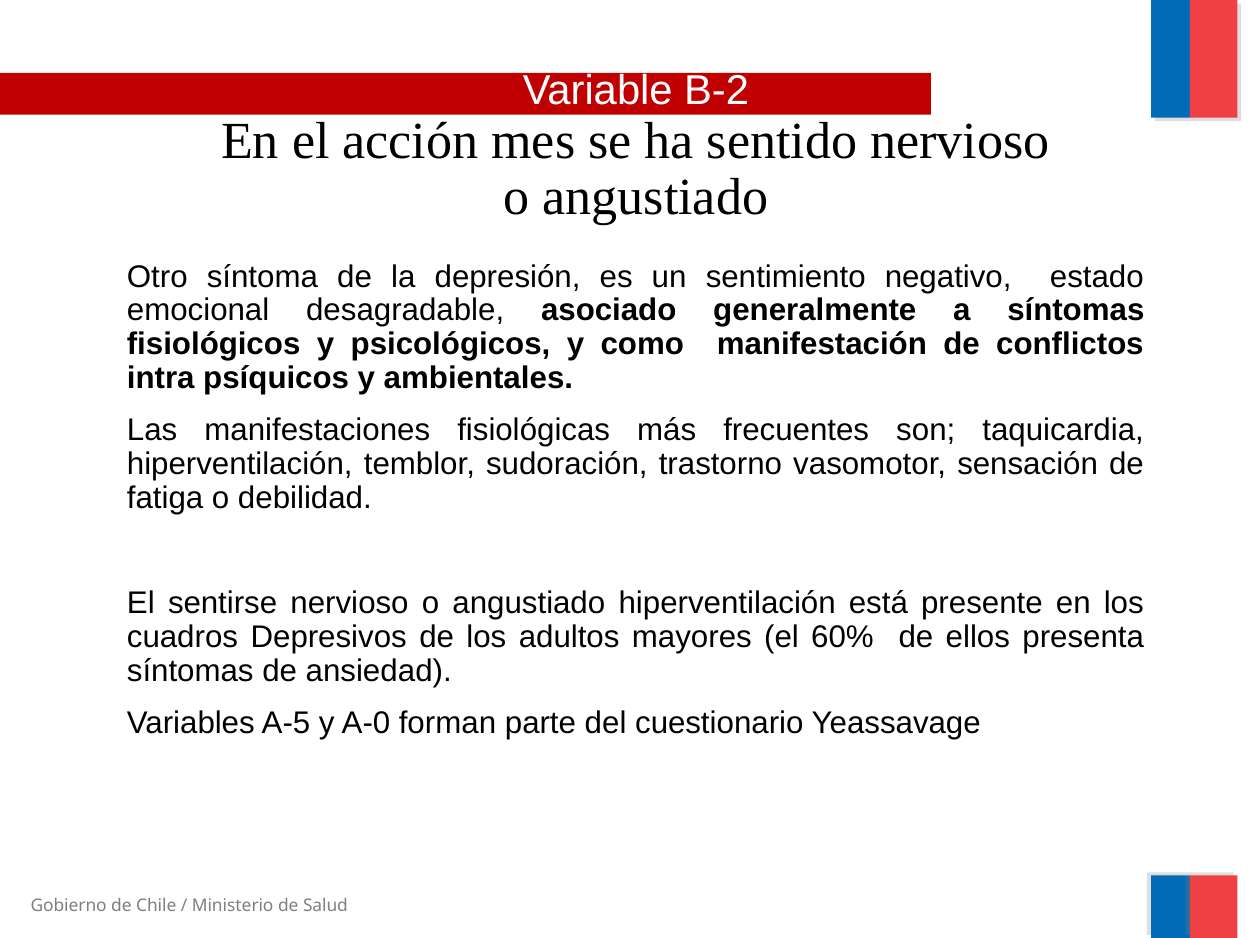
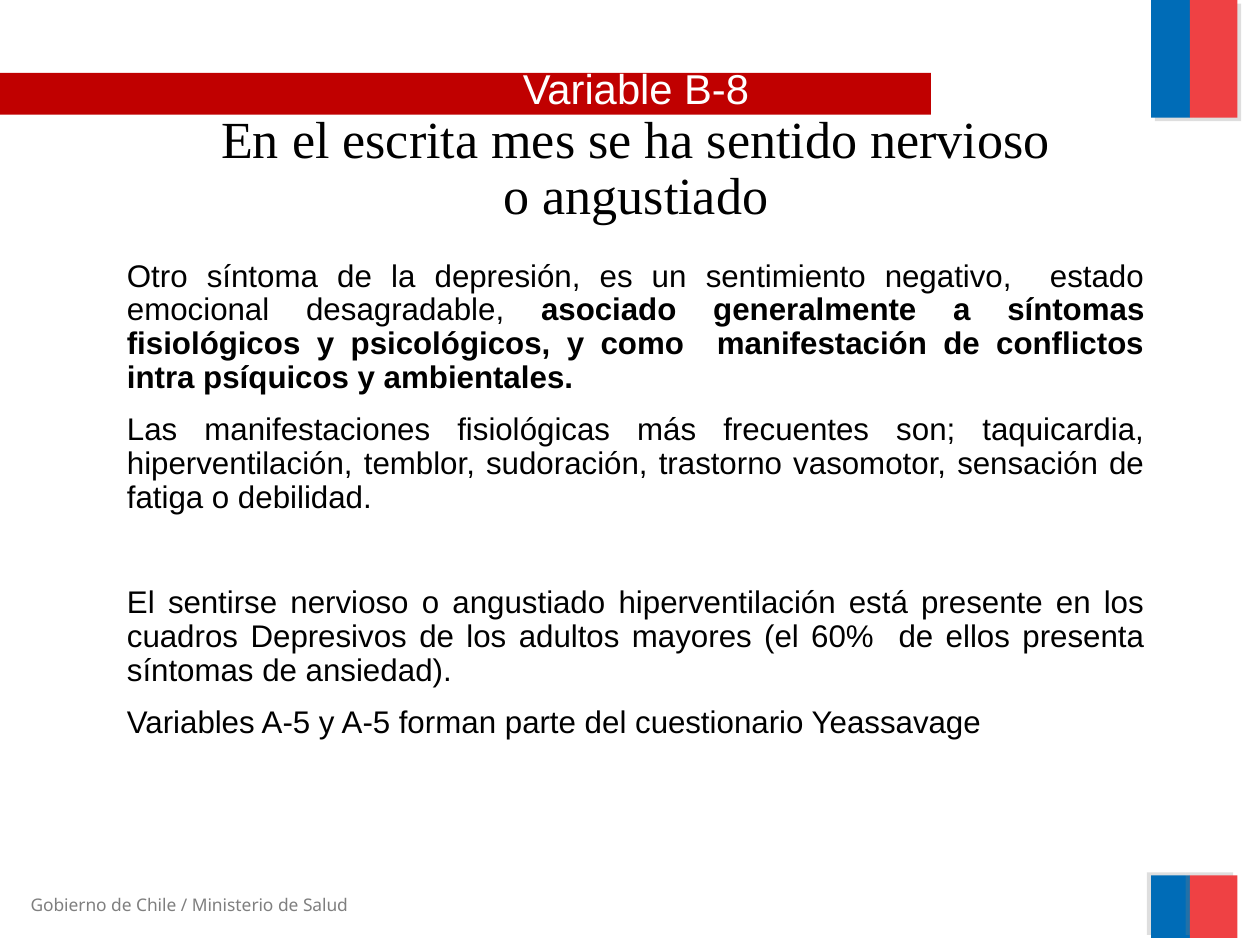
B-2: B-2 -> B-8
acción: acción -> escrita
y A-0: A-0 -> A-5
